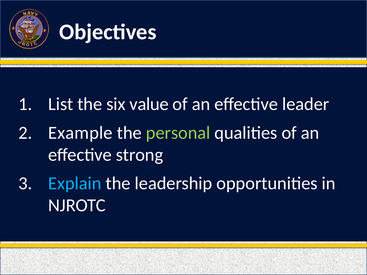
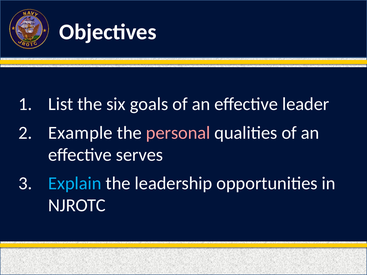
value: value -> goals
personal colour: light green -> pink
strong: strong -> serves
